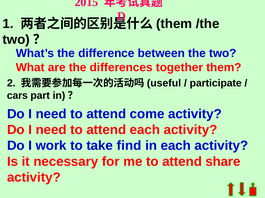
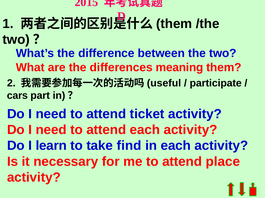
together: together -> meaning
come: come -> ticket
work: work -> learn
share: share -> place
